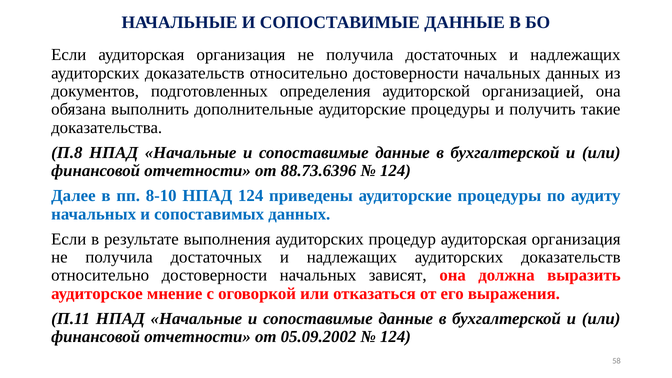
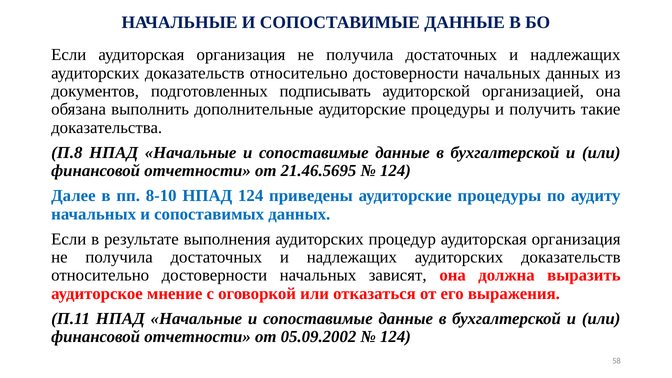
определения: определения -> подписывать
88.73.6396: 88.73.6396 -> 21.46.5695
